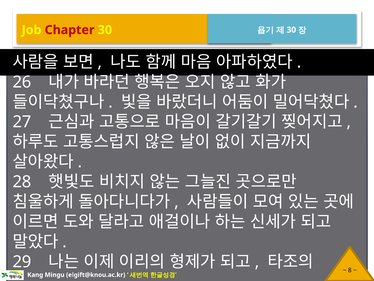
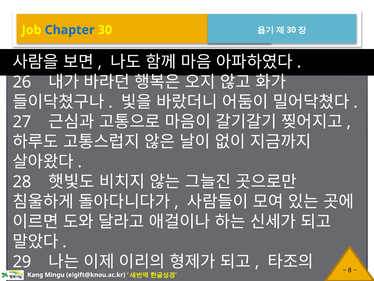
Chapter colour: red -> blue
